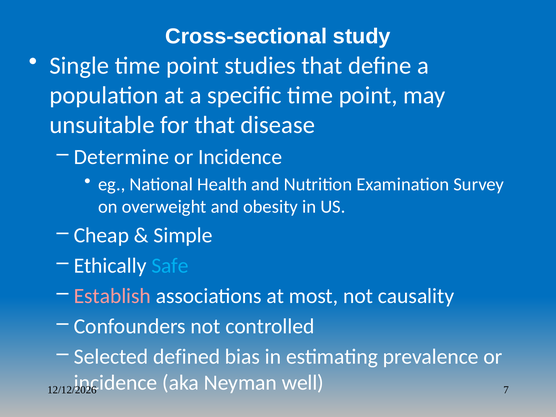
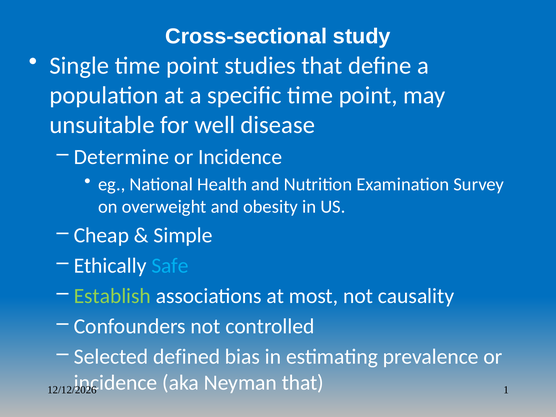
for that: that -> well
Establish colour: pink -> light green
Neyman well: well -> that
7: 7 -> 1
